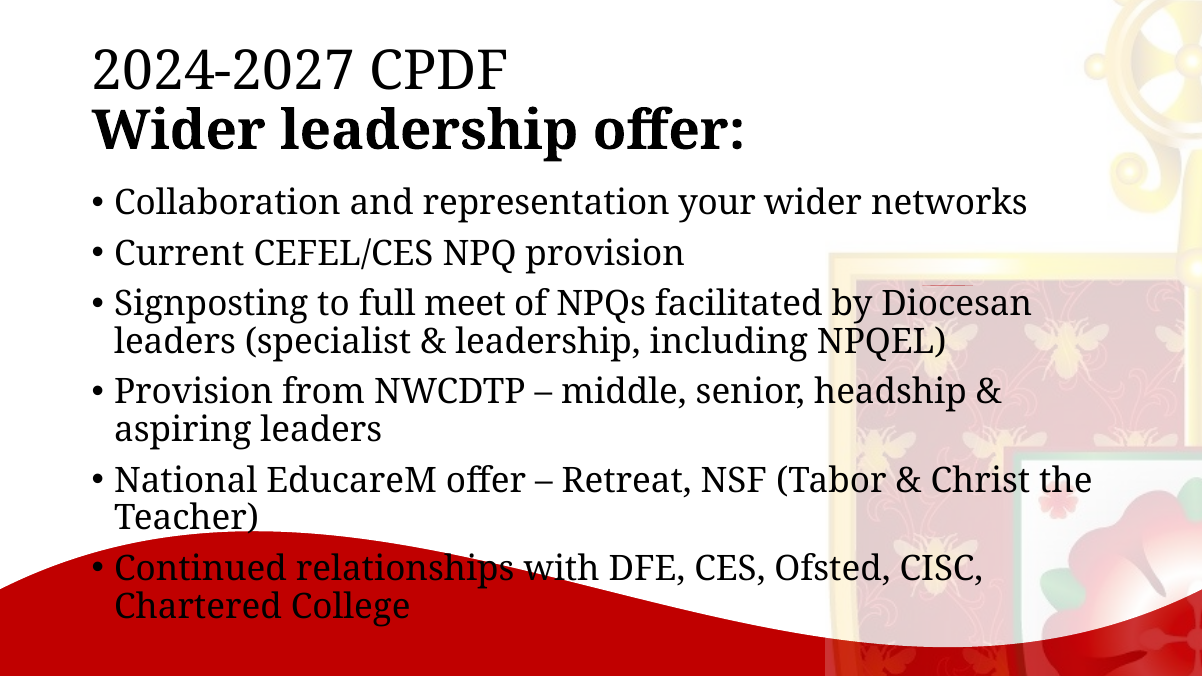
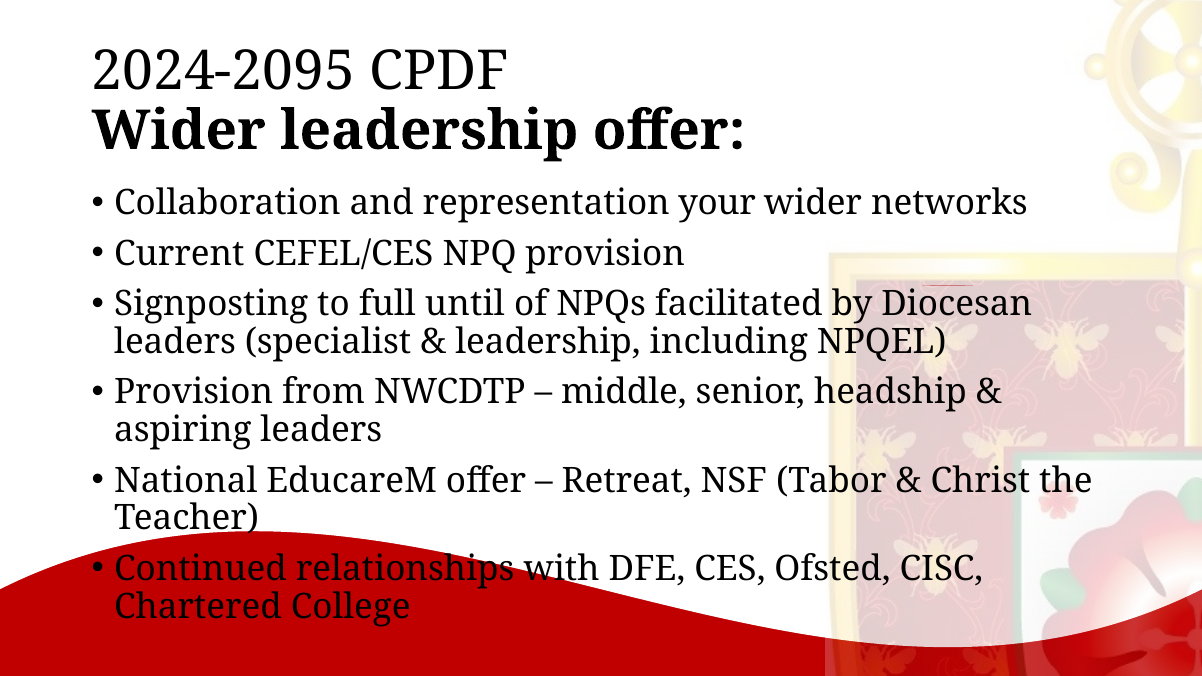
2024-2027: 2024-2027 -> 2024-2095
meet: meet -> until
